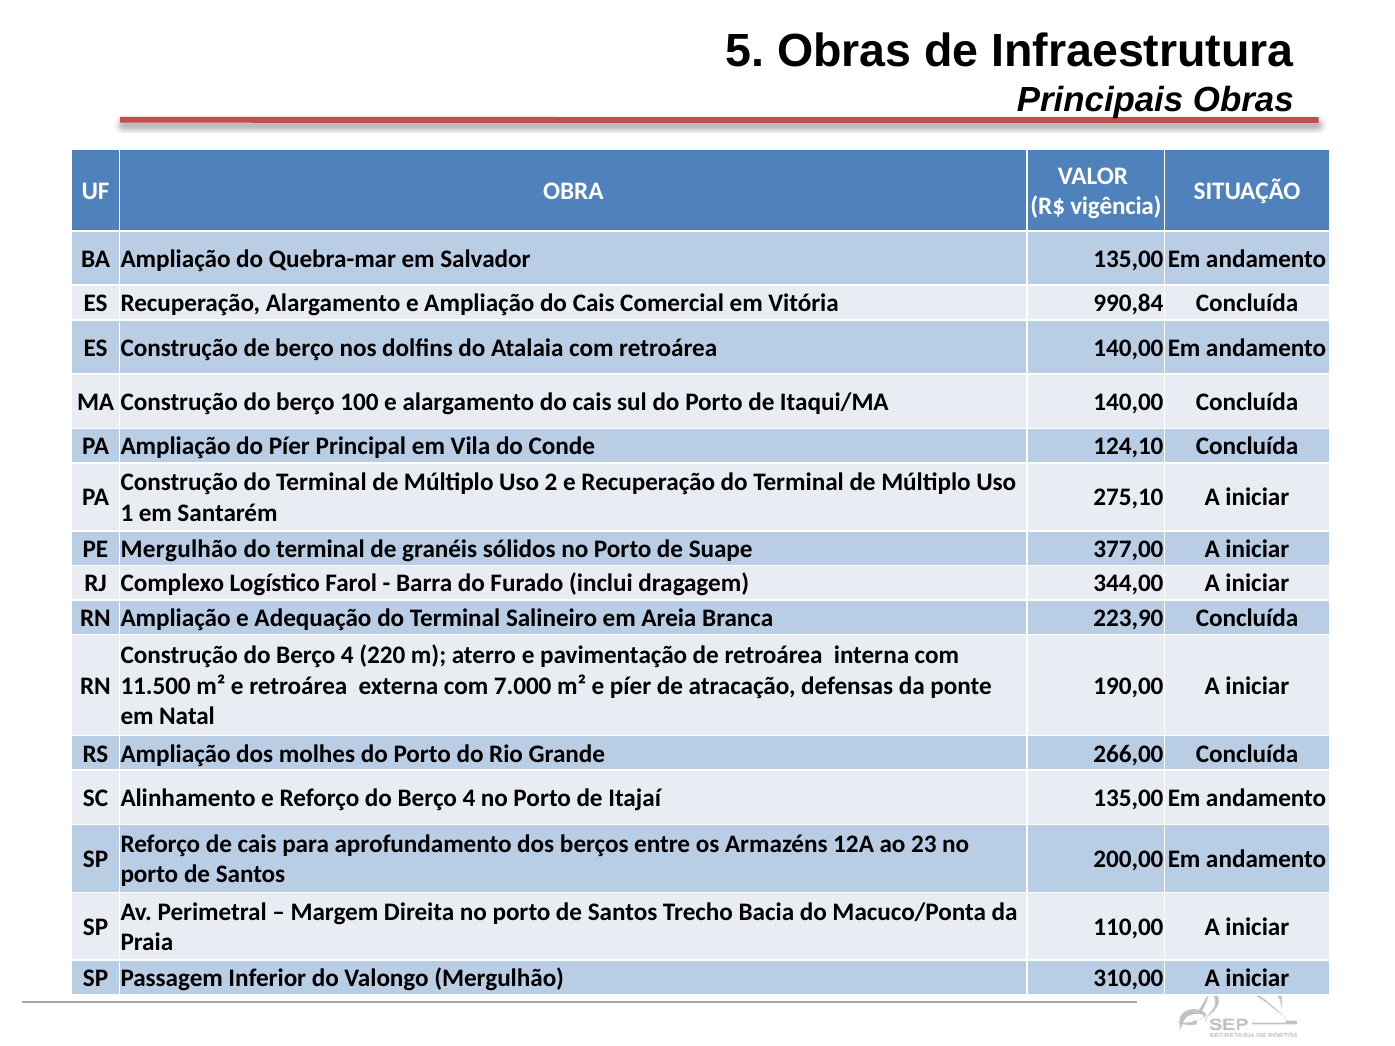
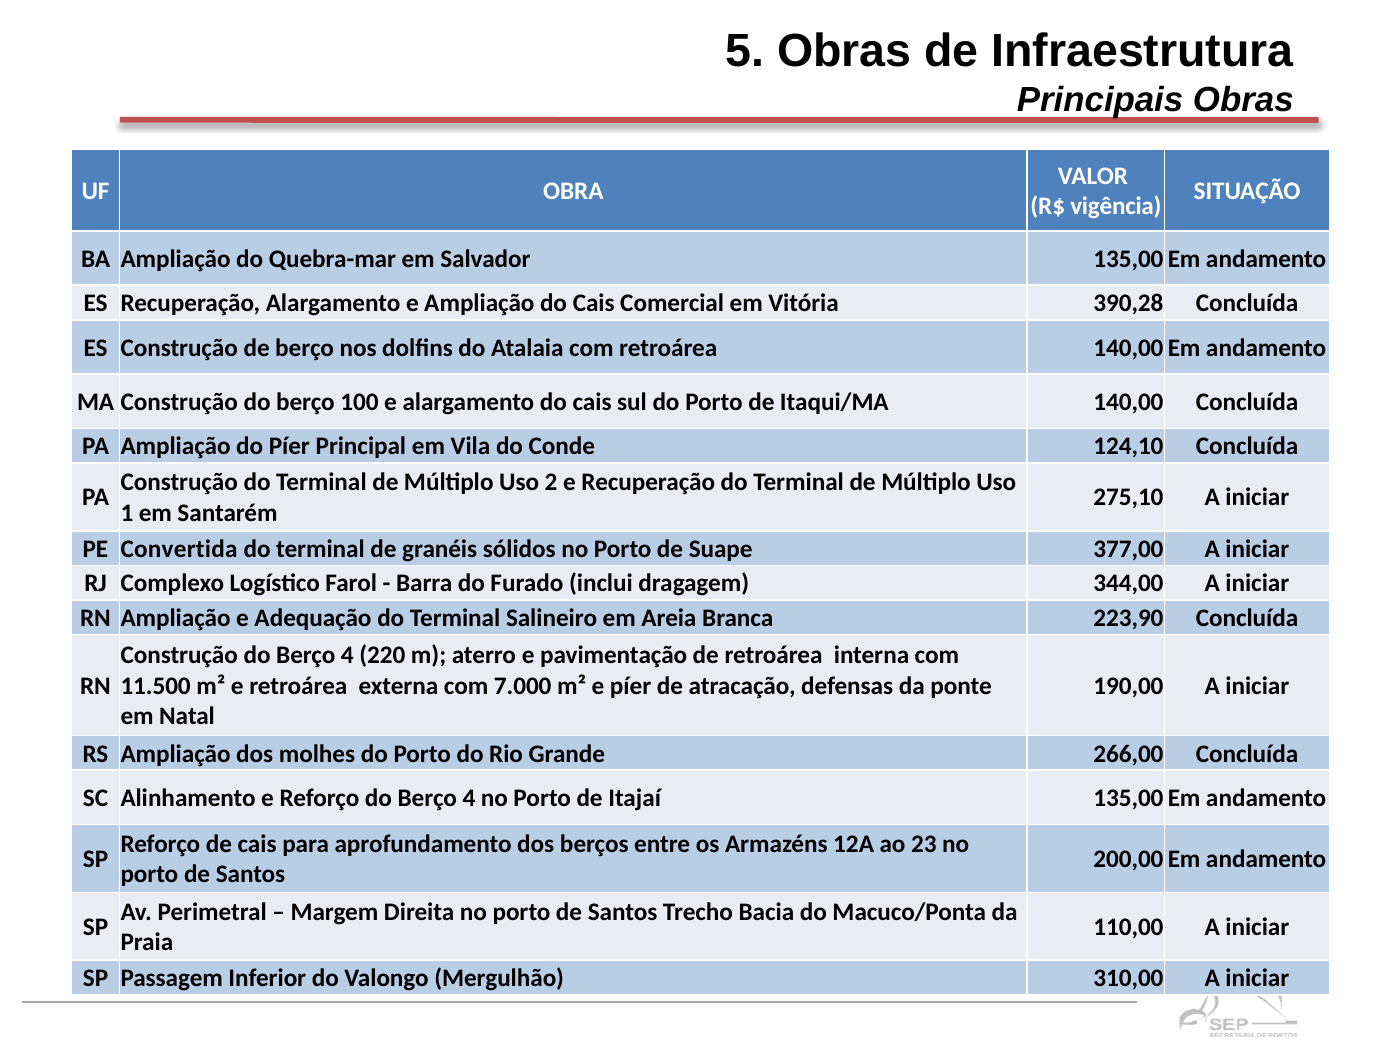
990,84: 990,84 -> 390,28
PE Mergulhão: Mergulhão -> Convertida
